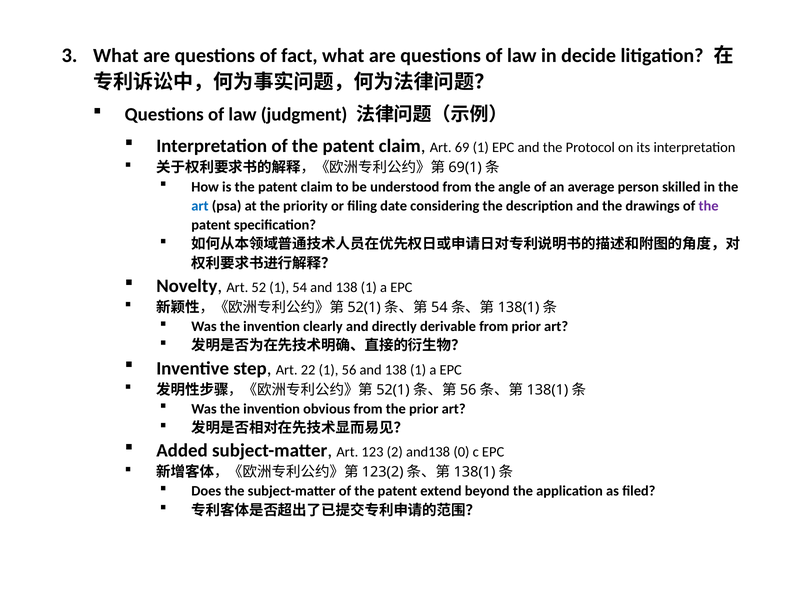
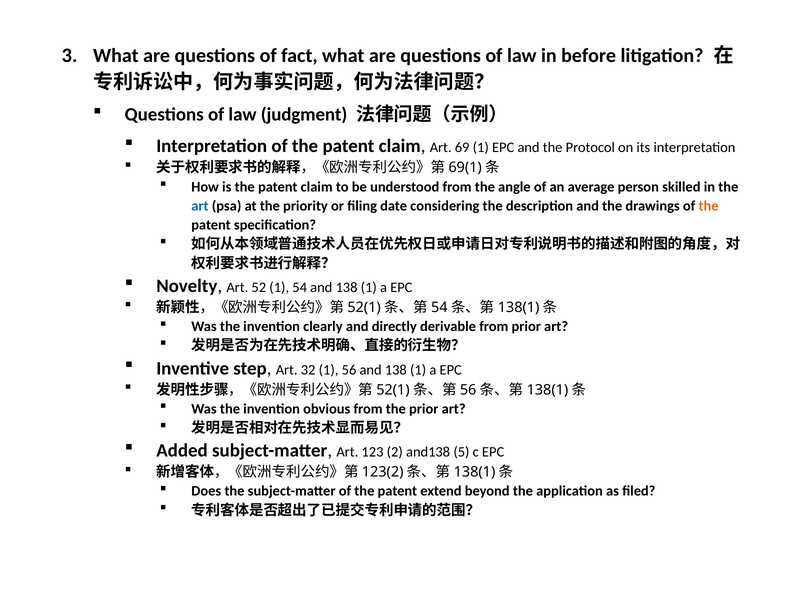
decide: decide -> before
the at (709, 206) colour: purple -> orange
22: 22 -> 32
0: 0 -> 5
